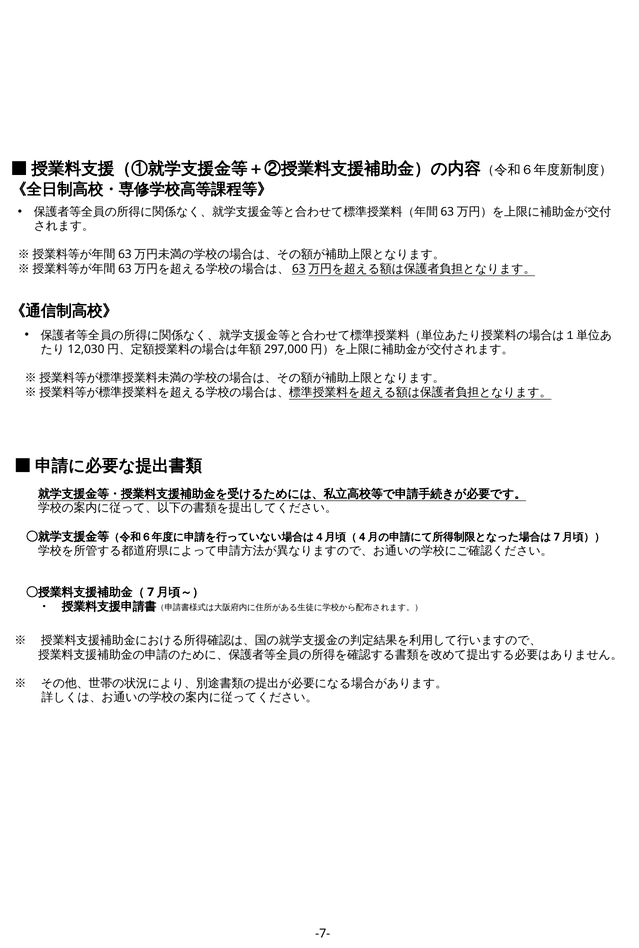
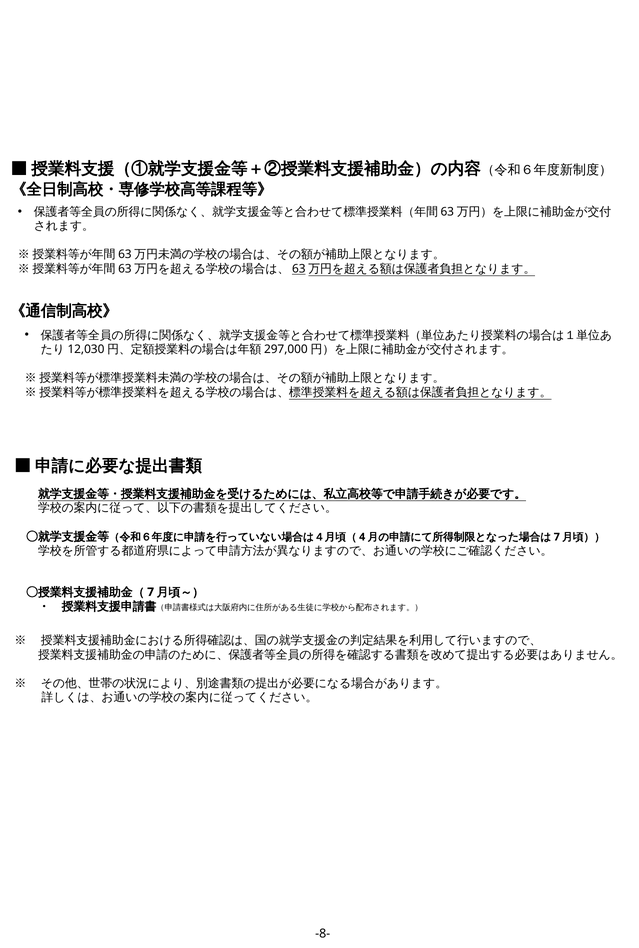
-7-: -7- -> -8-
